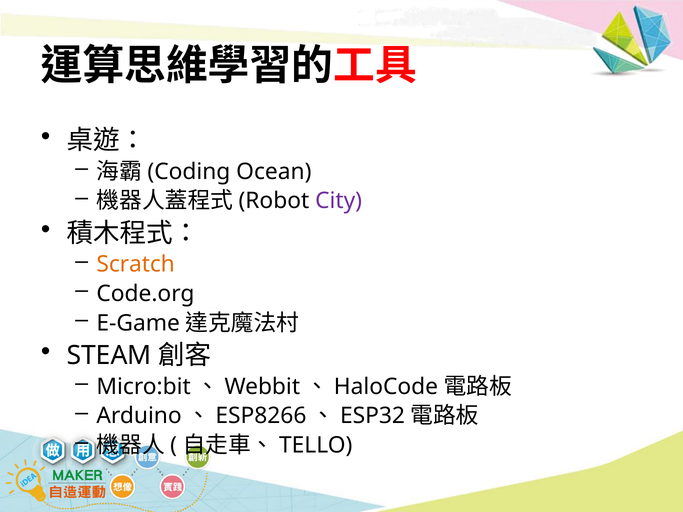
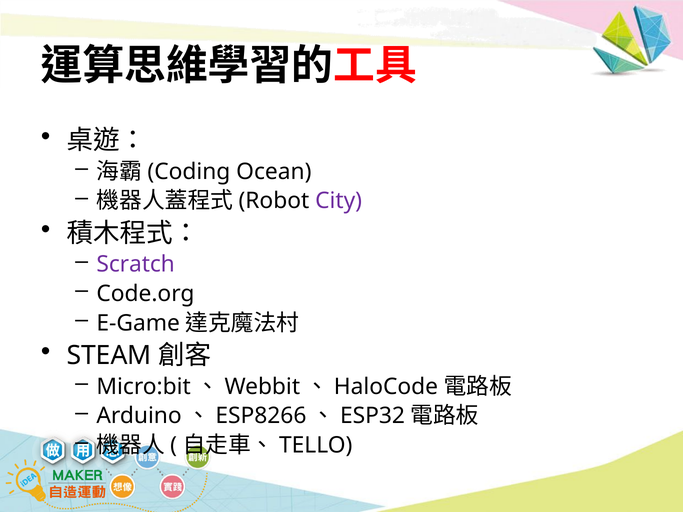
Scratch colour: orange -> purple
